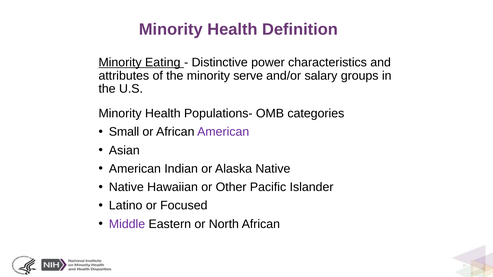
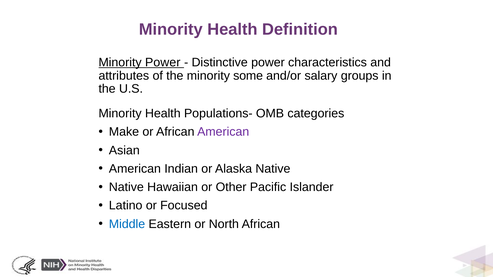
Minority Eating: Eating -> Power
serve: serve -> some
Small: Small -> Make
Middle colour: purple -> blue
